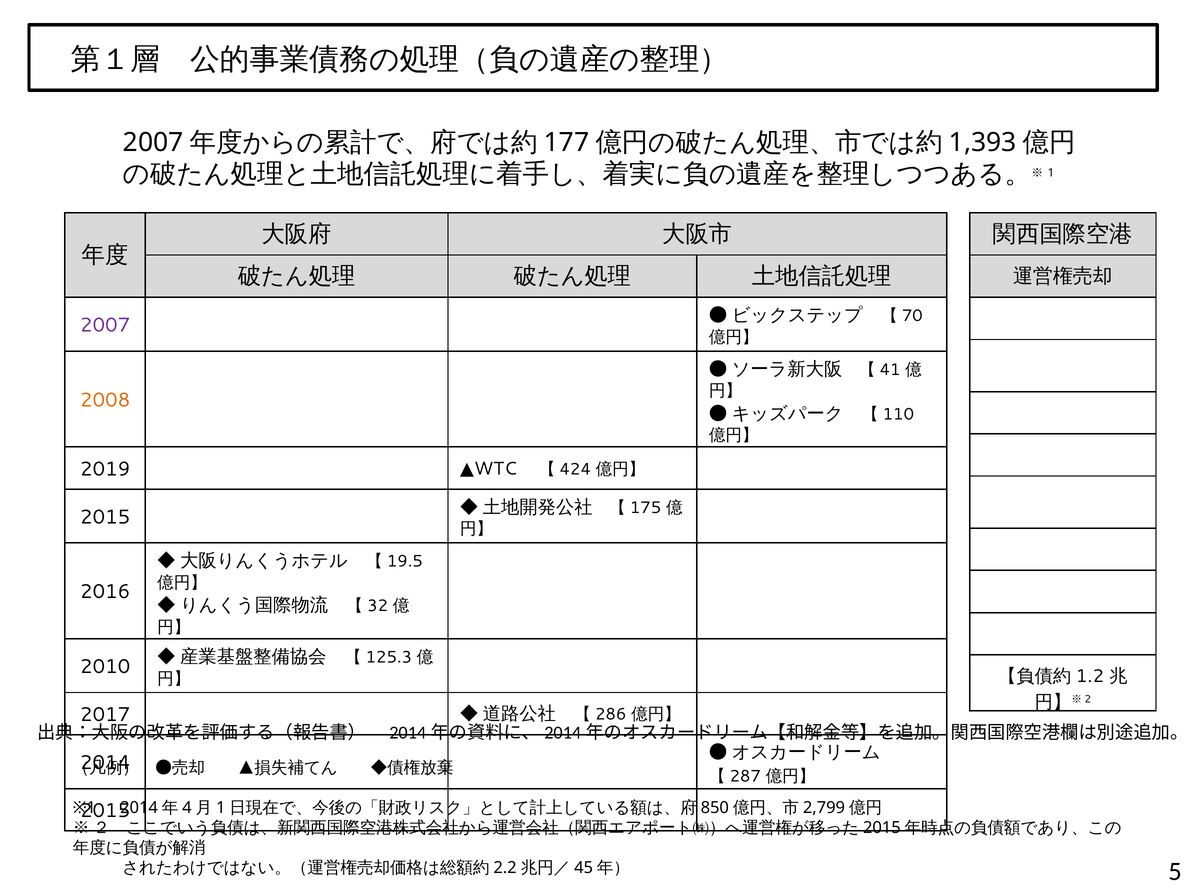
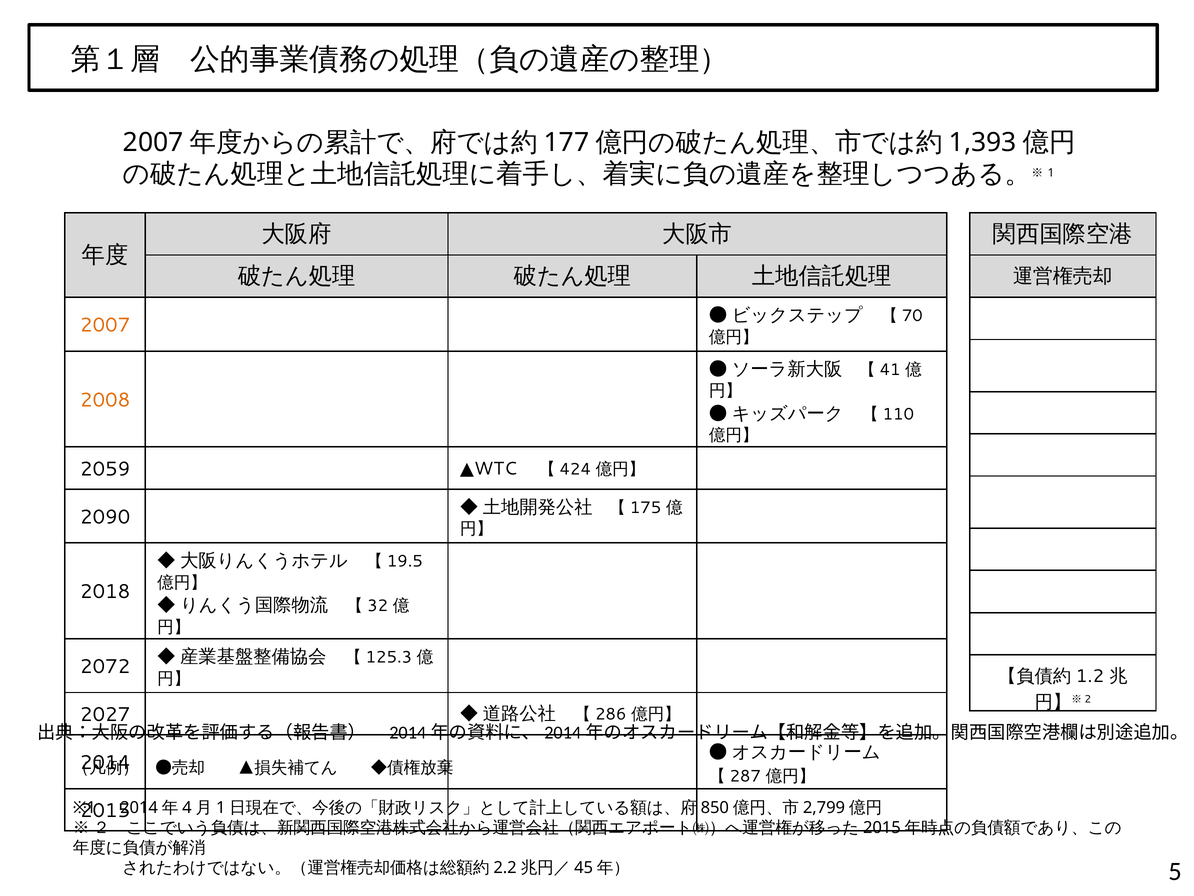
2007 colour: purple -> orange
2019: 2019 -> 2059
2015 at (105, 517): 2015 -> 2090
2016: 2016 -> 2018
2010: 2010 -> 2072
2017: 2017 -> 2027
